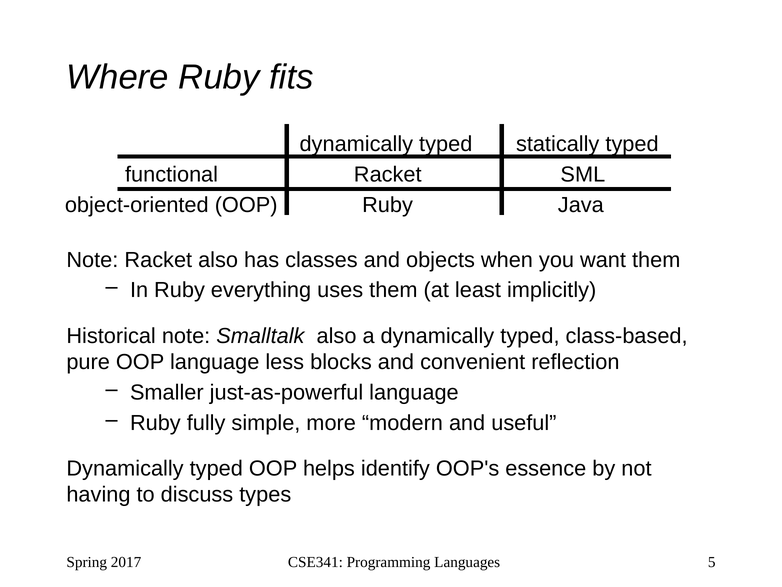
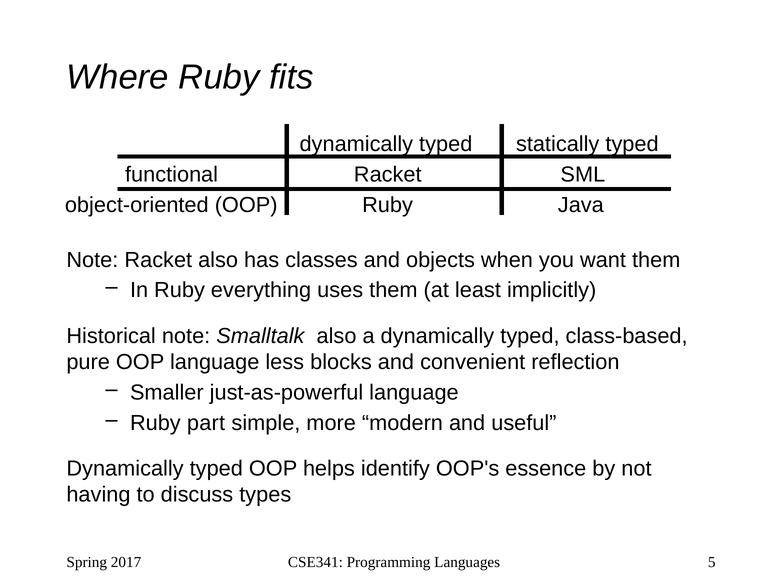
fully: fully -> part
